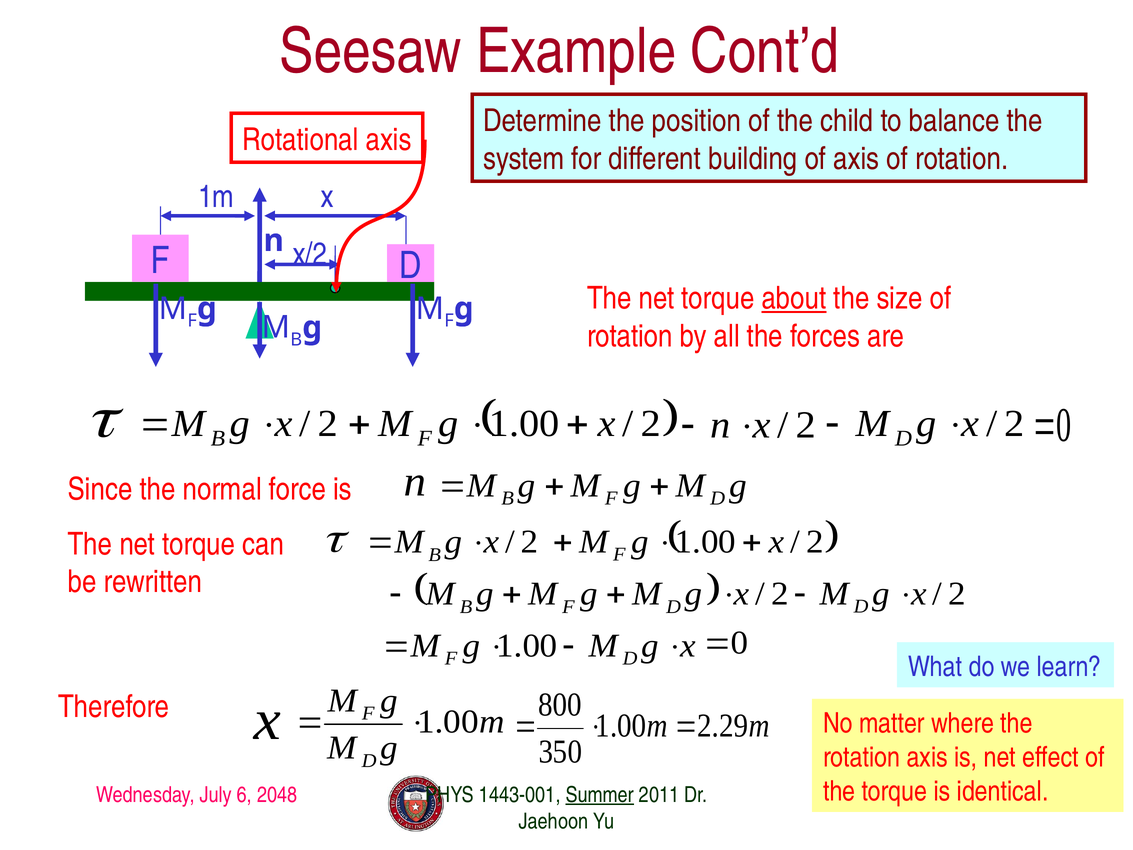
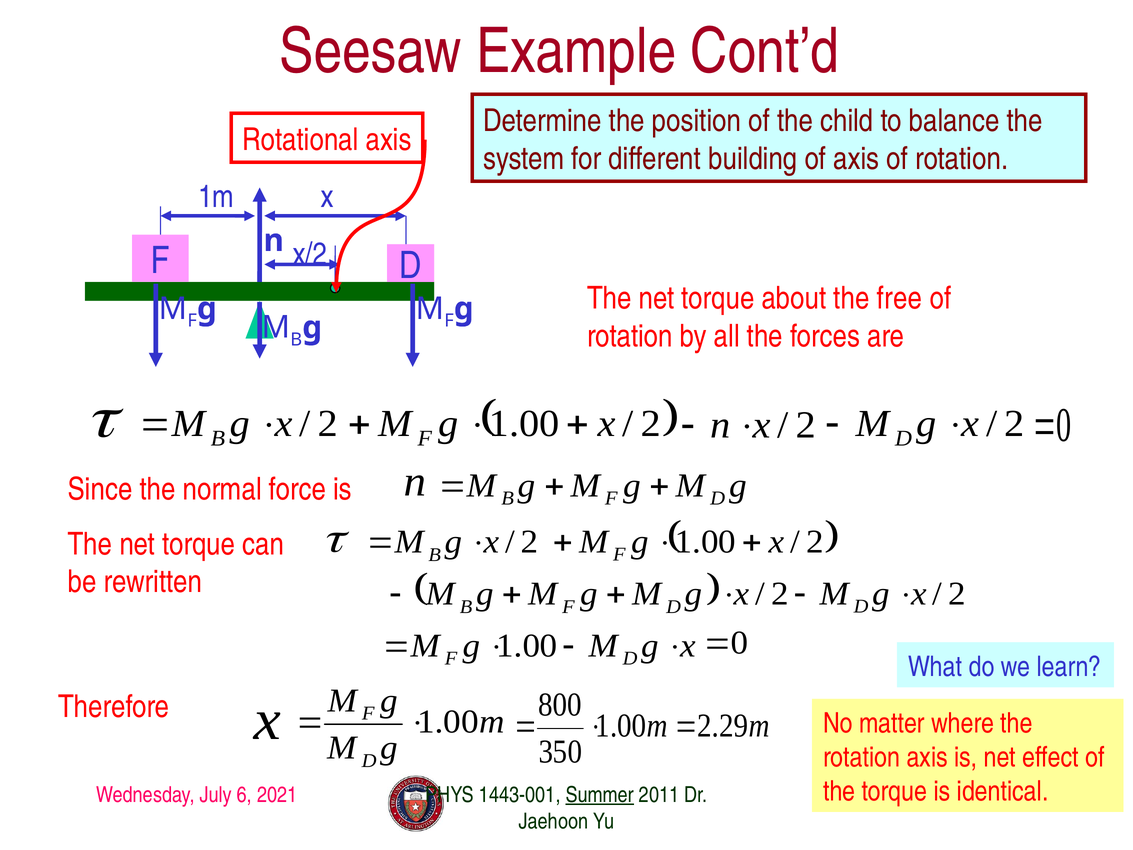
about underline: present -> none
size: size -> free
2048: 2048 -> 2021
